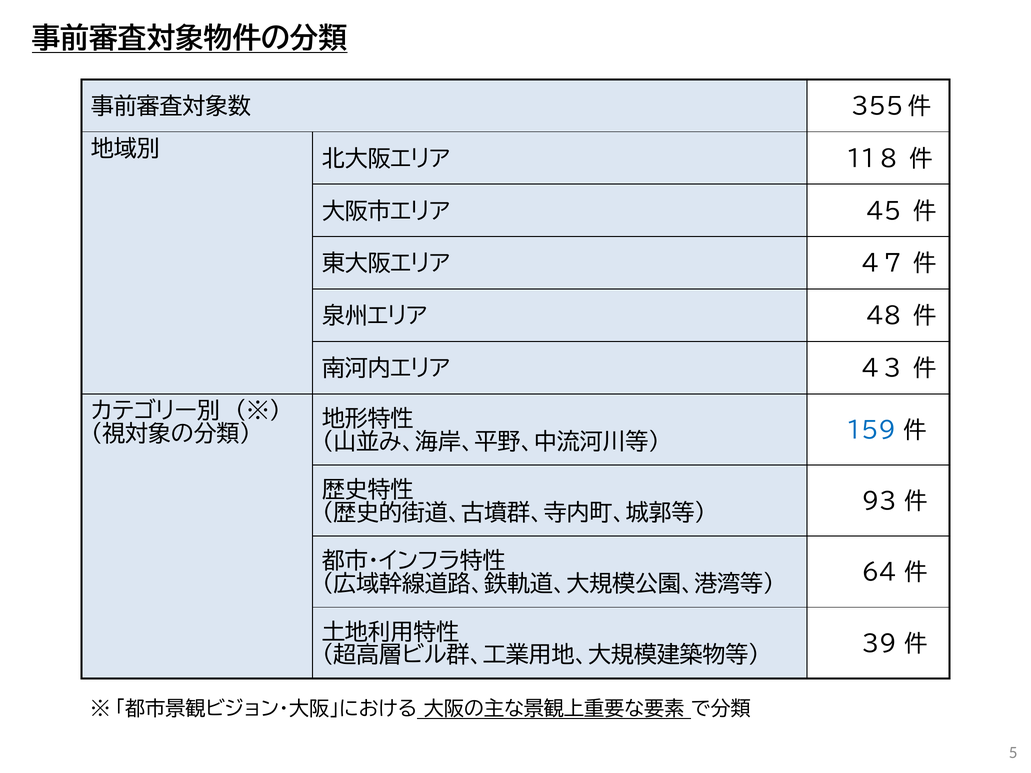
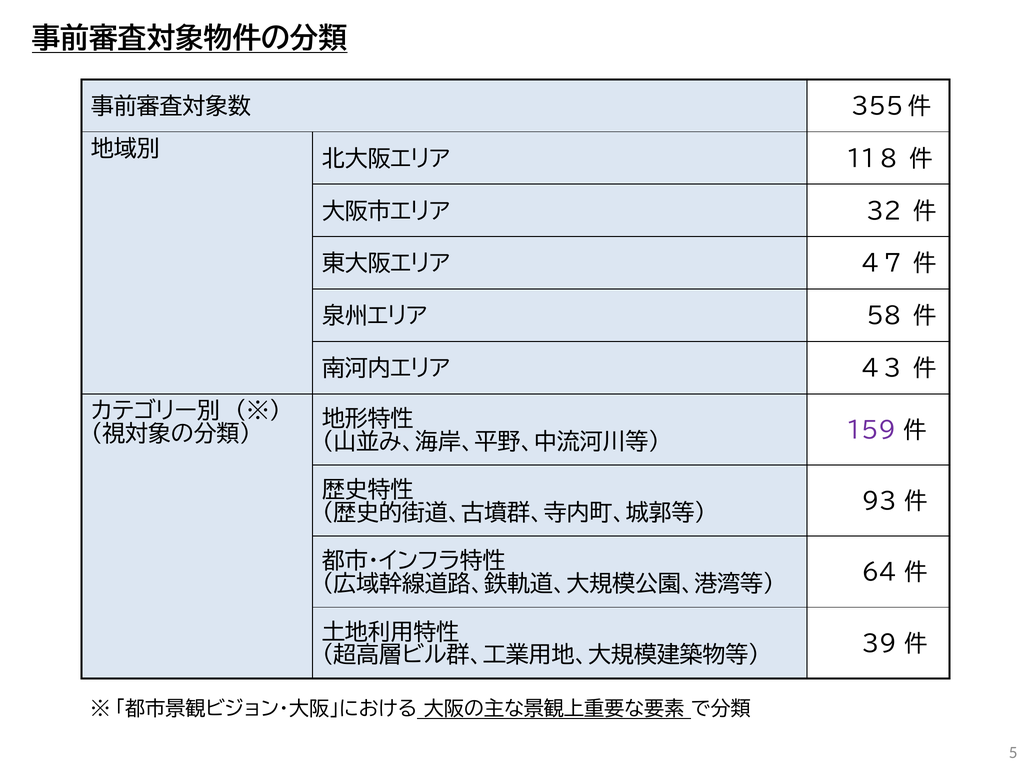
45: 45 -> 32
48: 48 -> 58
１５９ colour: blue -> purple
